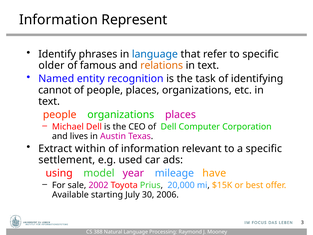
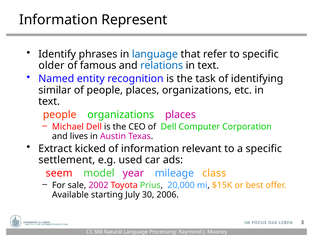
relations colour: orange -> blue
cannot: cannot -> similar
within: within -> kicked
using: using -> seem
have: have -> class
